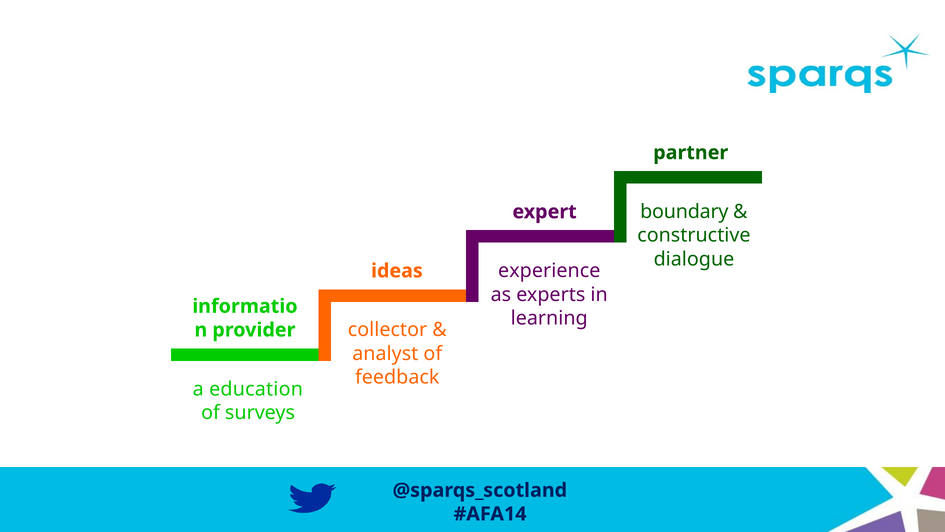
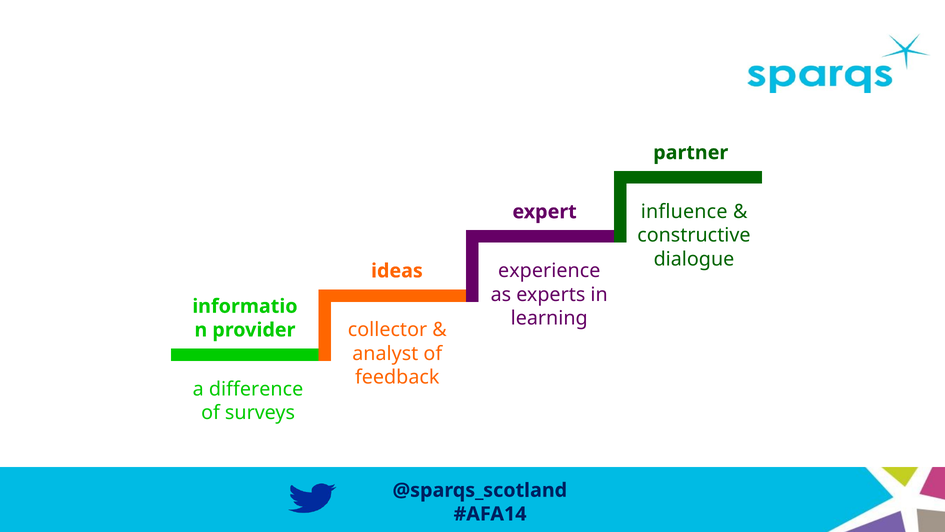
boundary: boundary -> influence
education: education -> difference
